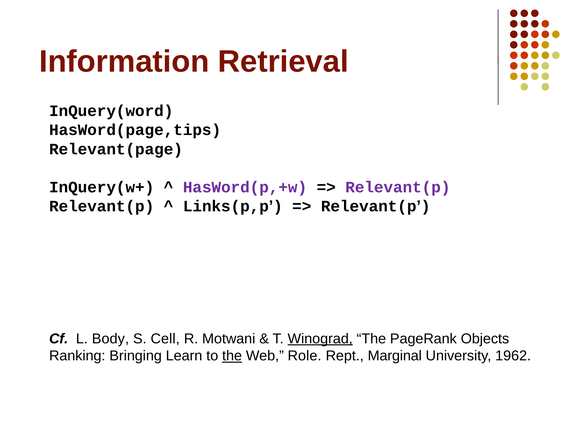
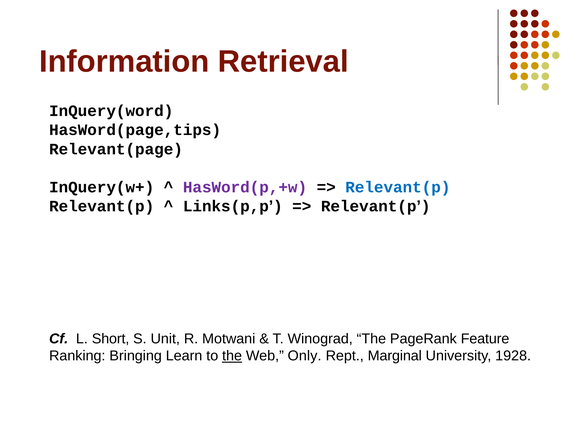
Relevant(p at (398, 187) colour: purple -> blue
Body: Body -> Short
Cell: Cell -> Unit
Winograd underline: present -> none
Objects: Objects -> Feature
Role: Role -> Only
1962: 1962 -> 1928
